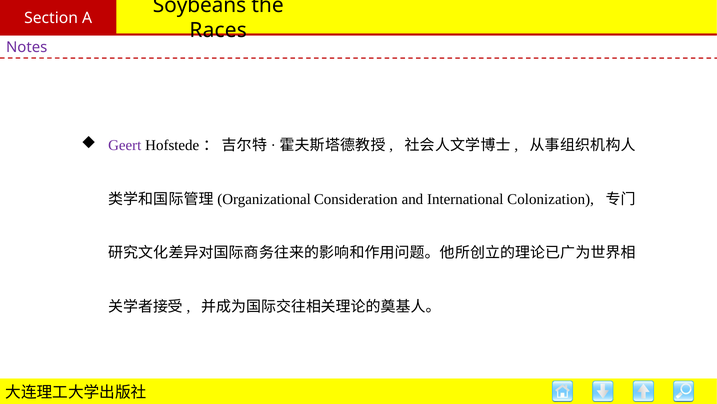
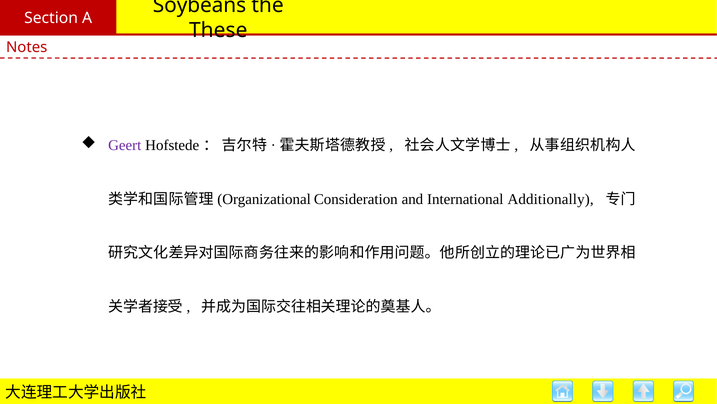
Races: Races -> These
Notes colour: purple -> red
Colonization: Colonization -> Additionally
